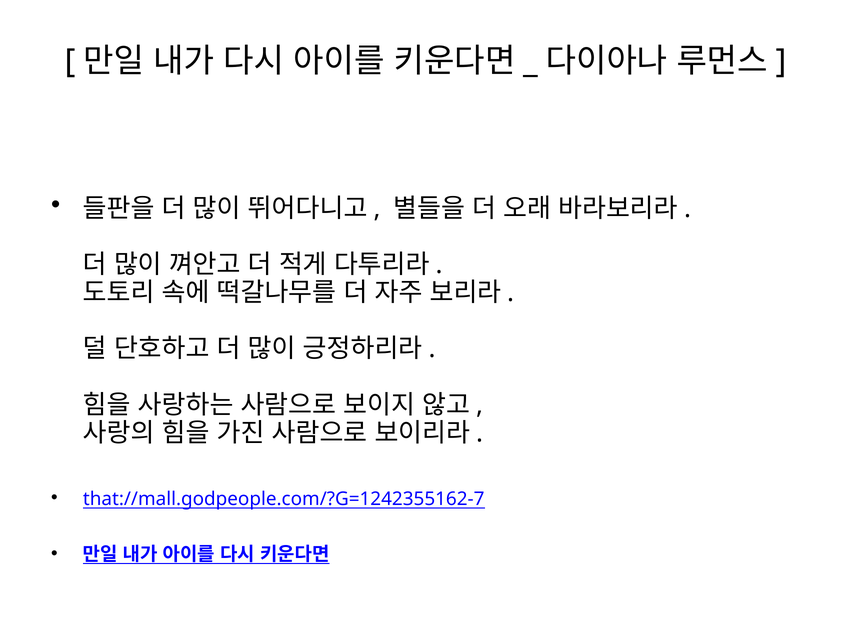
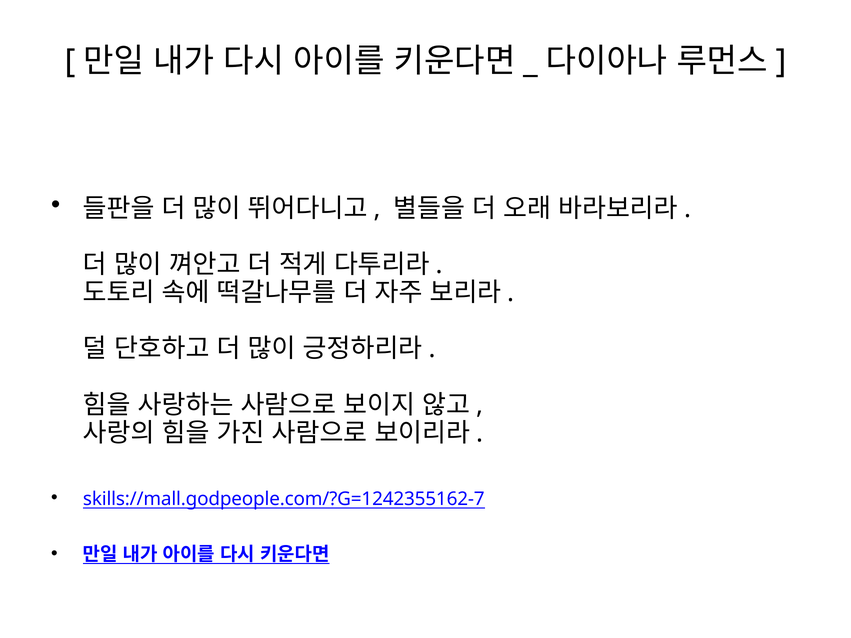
that://mall.godpeople.com/?G=1242355162-7: that://mall.godpeople.com/?G=1242355162-7 -> skills://mall.godpeople.com/?G=1242355162-7
